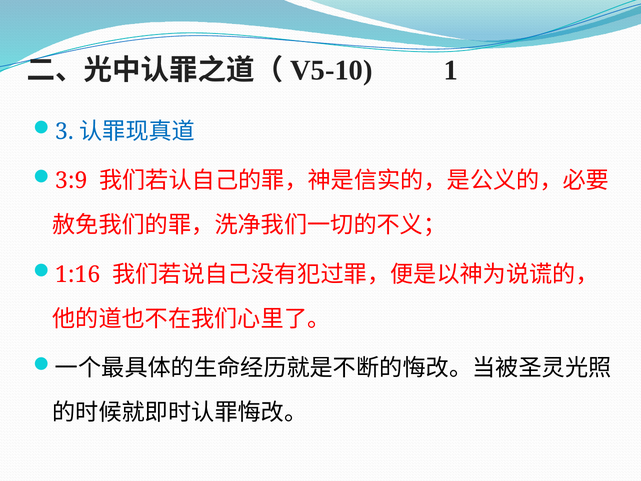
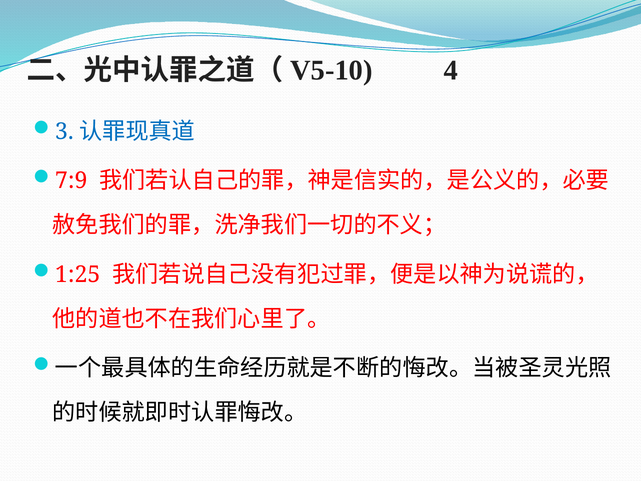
1: 1 -> 4
3:9: 3:9 -> 7:9
1:16: 1:16 -> 1:25
